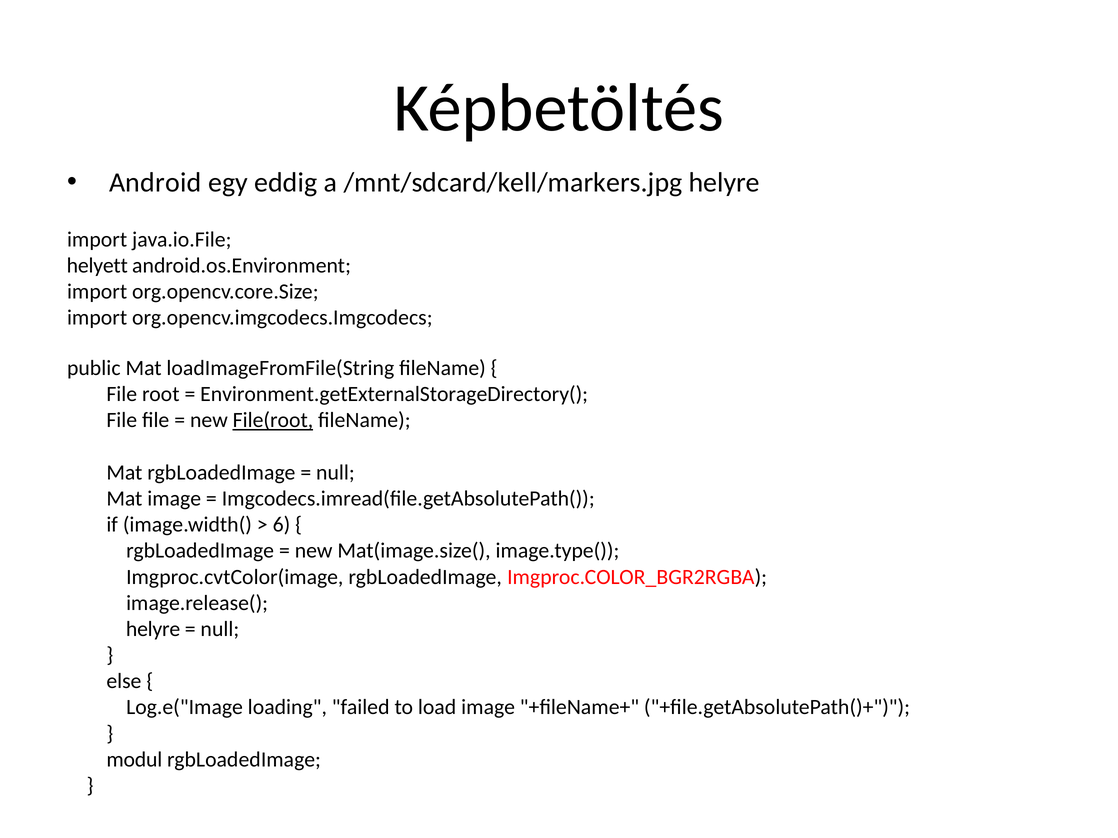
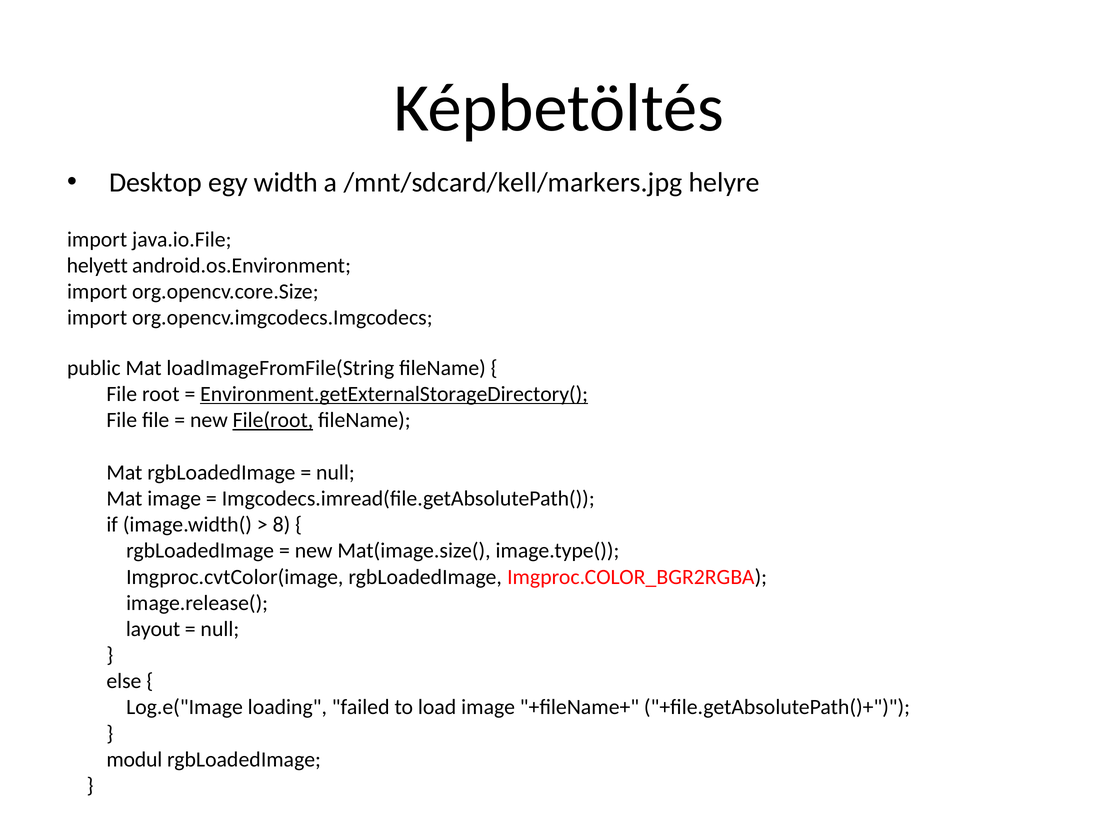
Android: Android -> Desktop
eddig: eddig -> width
Environment.getExternalStorageDirectory( underline: none -> present
6: 6 -> 8
helyre at (153, 629): helyre -> layout
